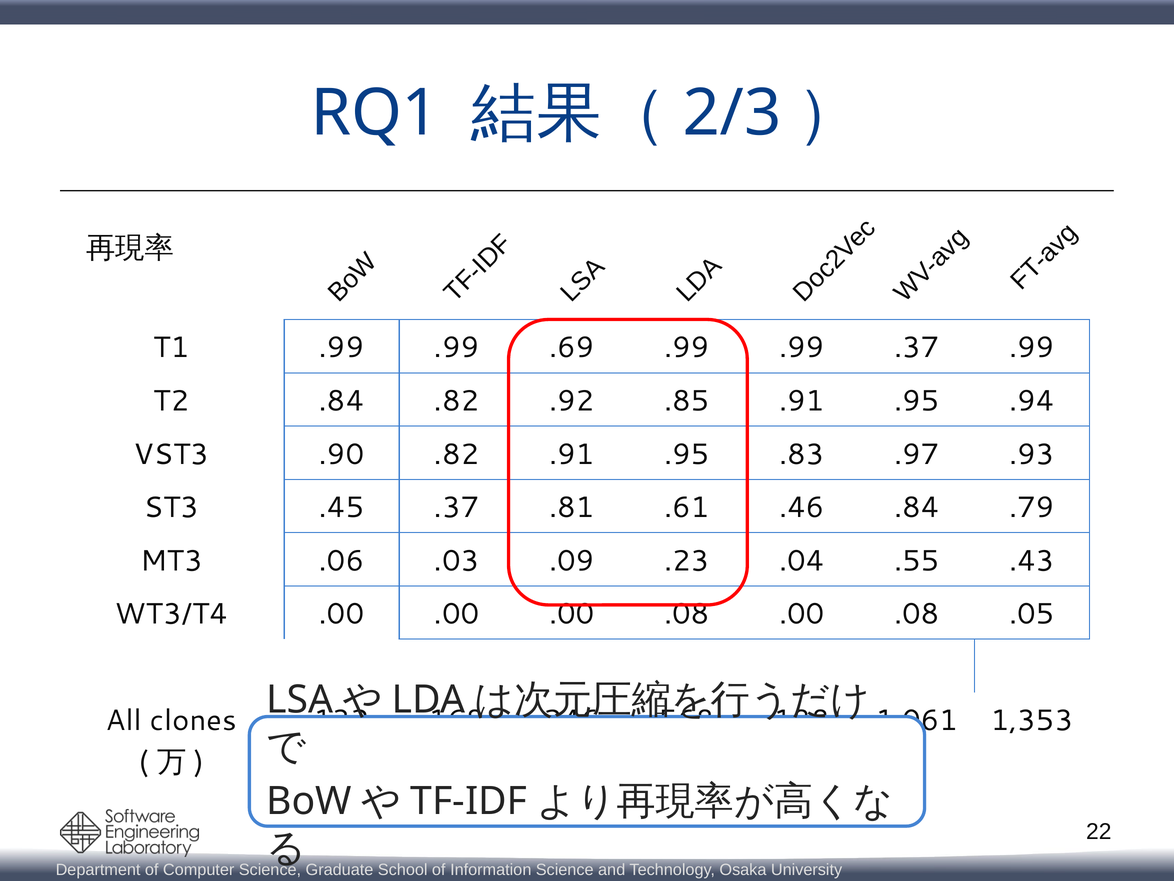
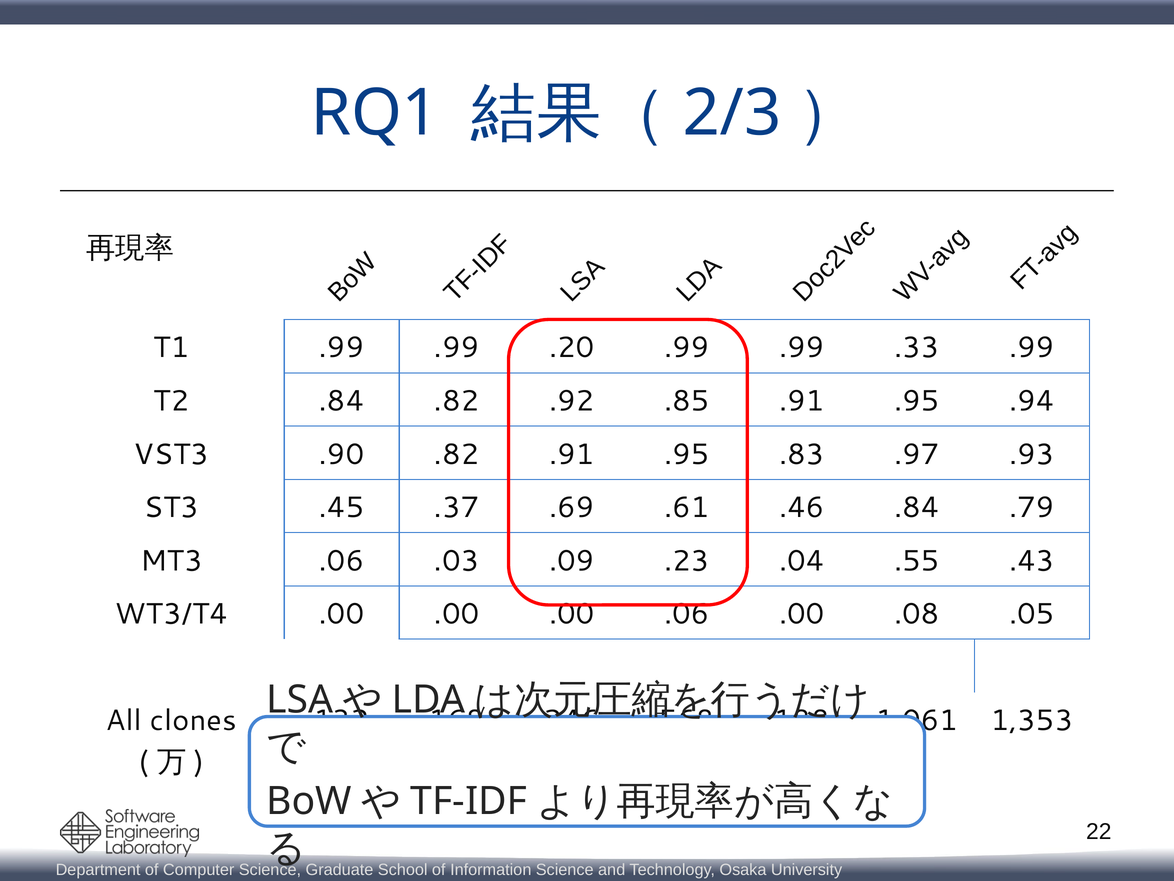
.69: .69 -> .20
.99 .37: .37 -> .33
.81: .81 -> .69
.00 .00 .08: .08 -> .06
